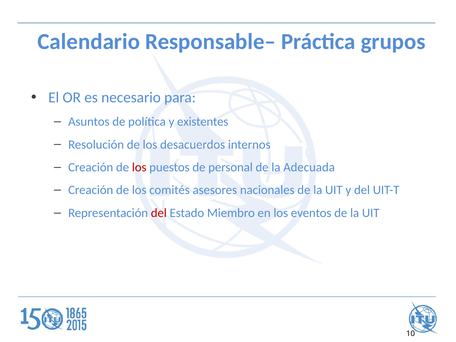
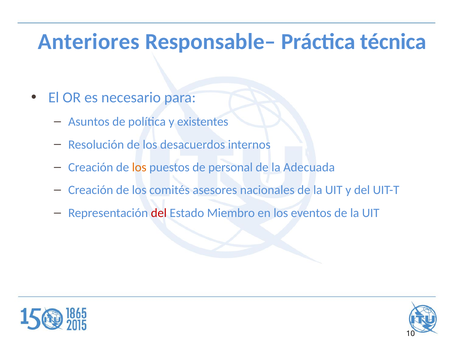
Calendario: Calendario -> Anteriores
grupos: grupos -> técnica
los at (139, 167) colour: red -> orange
